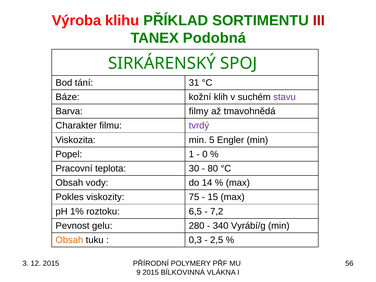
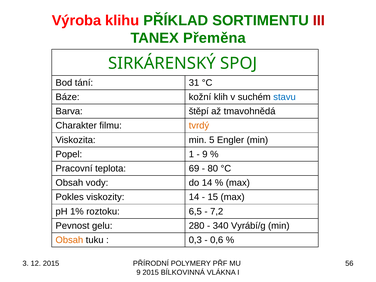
Podobná: Podobná -> Přeměna
stavu colour: purple -> blue
filmy: filmy -> štěpí
tvrdý colour: purple -> orange
0 at (205, 154): 0 -> 9
30: 30 -> 69
viskozity 75: 75 -> 14
2,5: 2,5 -> 0,6
